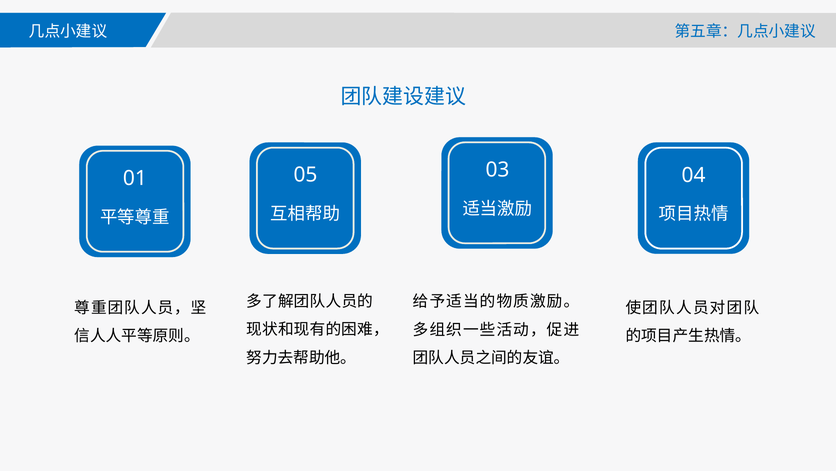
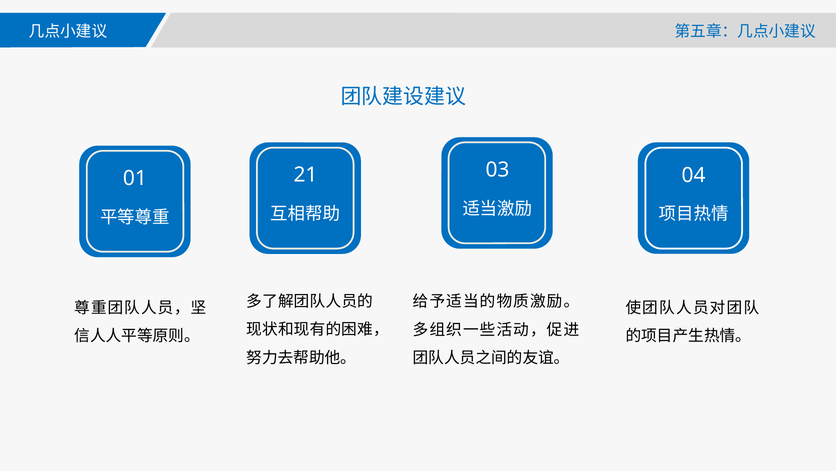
05: 05 -> 21
